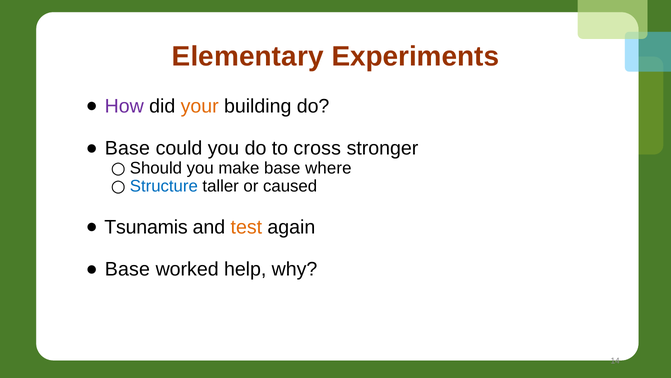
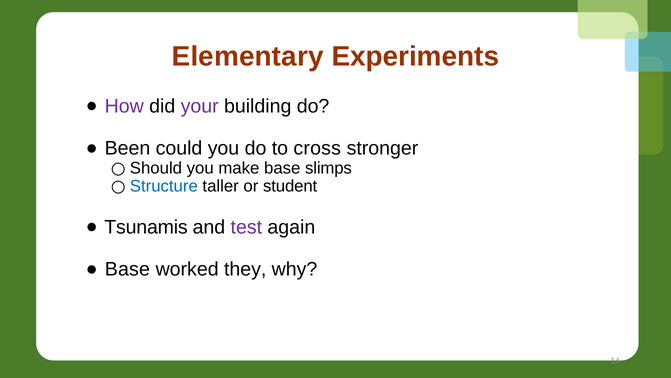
your colour: orange -> purple
Base at (127, 148): Base -> Been
where: where -> slimps
caused: caused -> student
test colour: orange -> purple
help: help -> they
